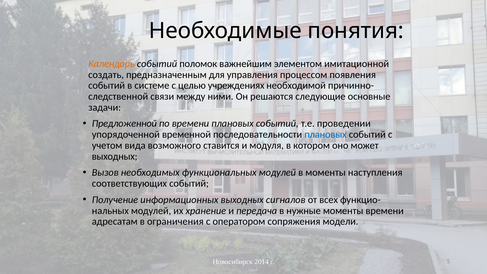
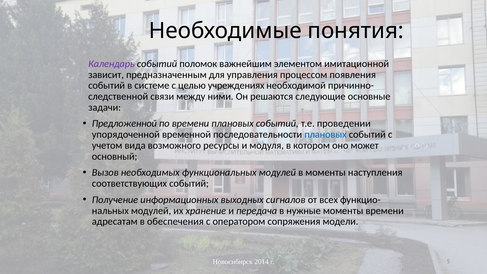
Календарь colour: orange -> purple
создать: создать -> зависит
ставится: ставится -> ресурсы
выходных at (115, 156): выходных -> основный
ограничения: ограничения -> обеспечения
